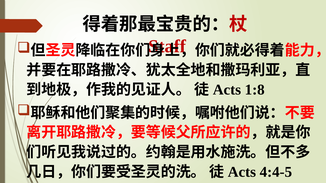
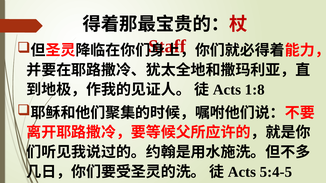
4:4-5: 4:4-5 -> 5:4-5
